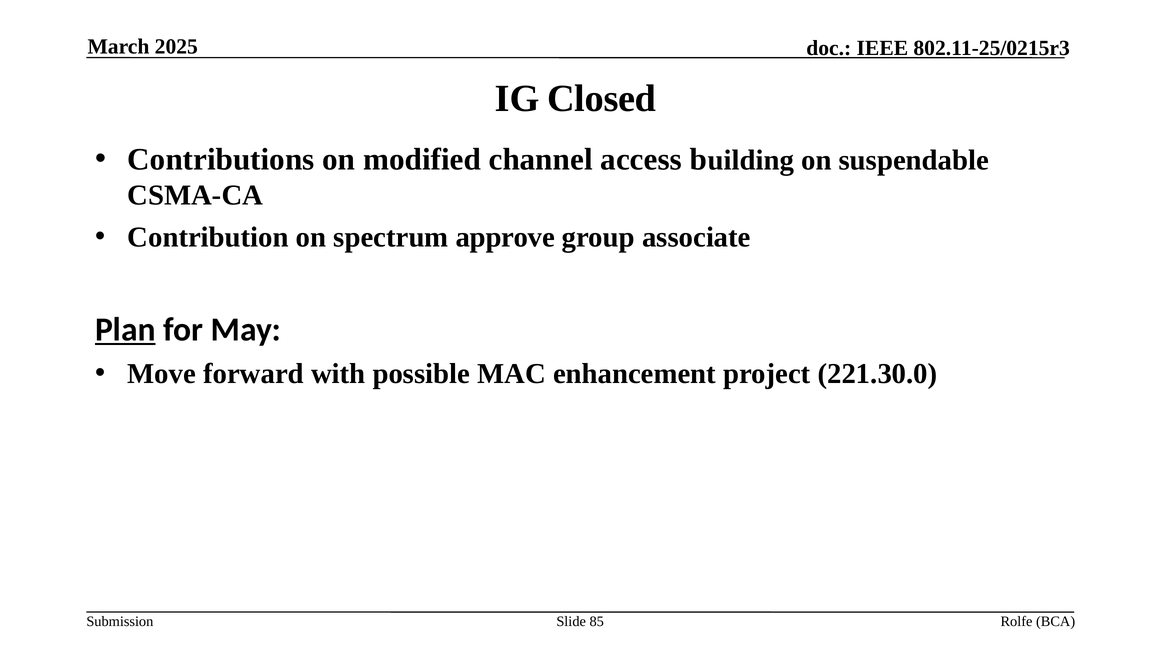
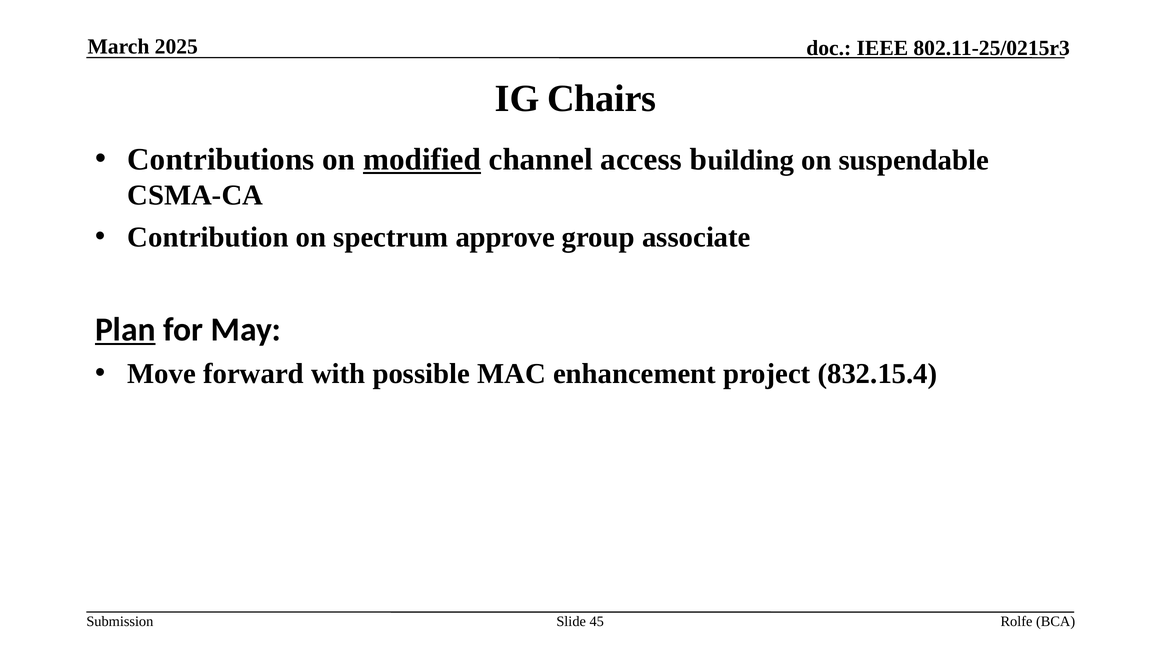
Closed: Closed -> Chairs
modified underline: none -> present
221.30.0: 221.30.0 -> 832.15.4
85: 85 -> 45
